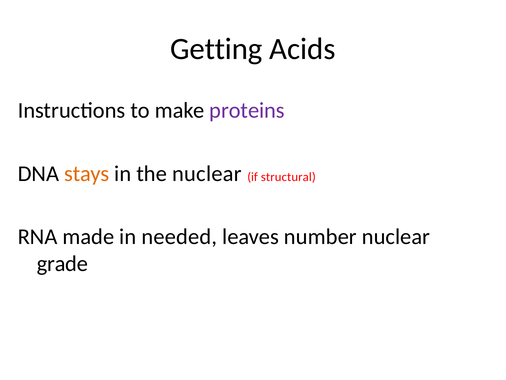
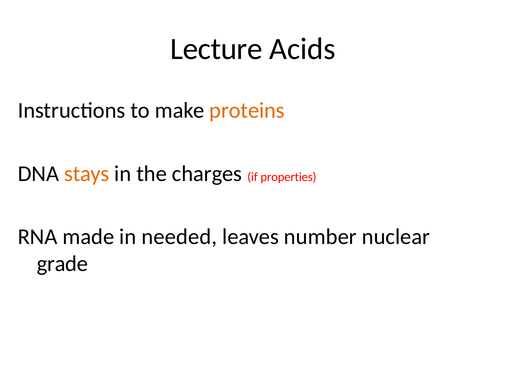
Getting: Getting -> Lecture
proteins colour: purple -> orange
the nuclear: nuclear -> charges
structural: structural -> properties
